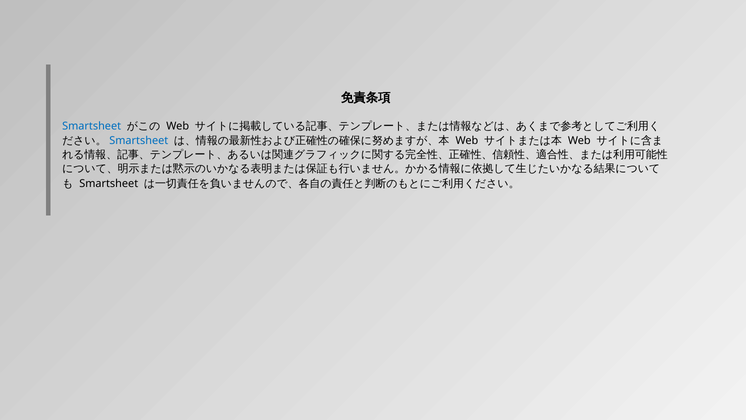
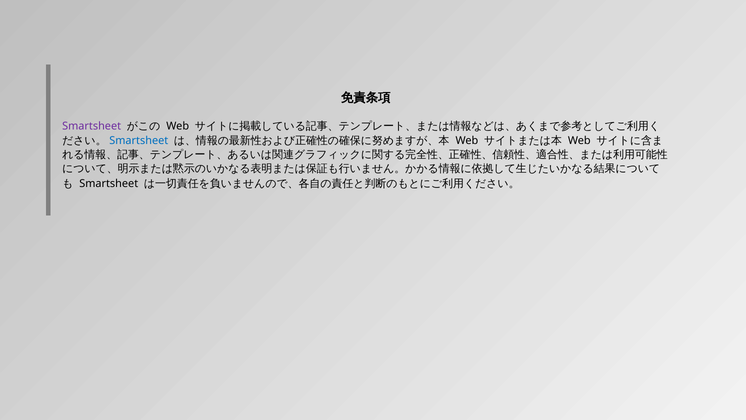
Smartsheet at (92, 126) colour: blue -> purple
